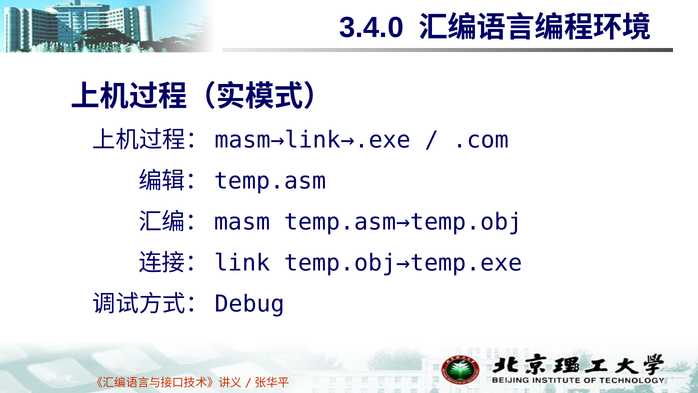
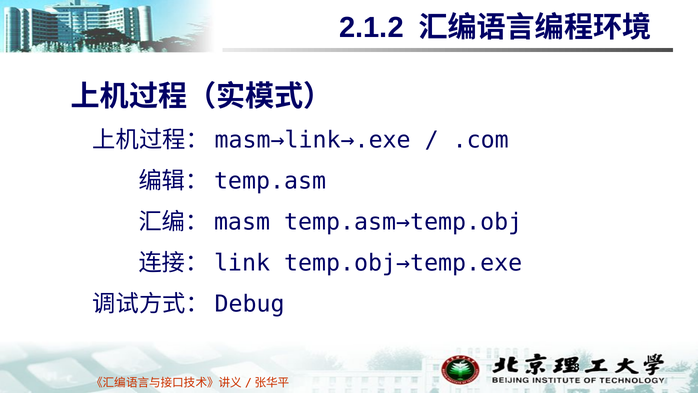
3.4.0: 3.4.0 -> 2.1.2
